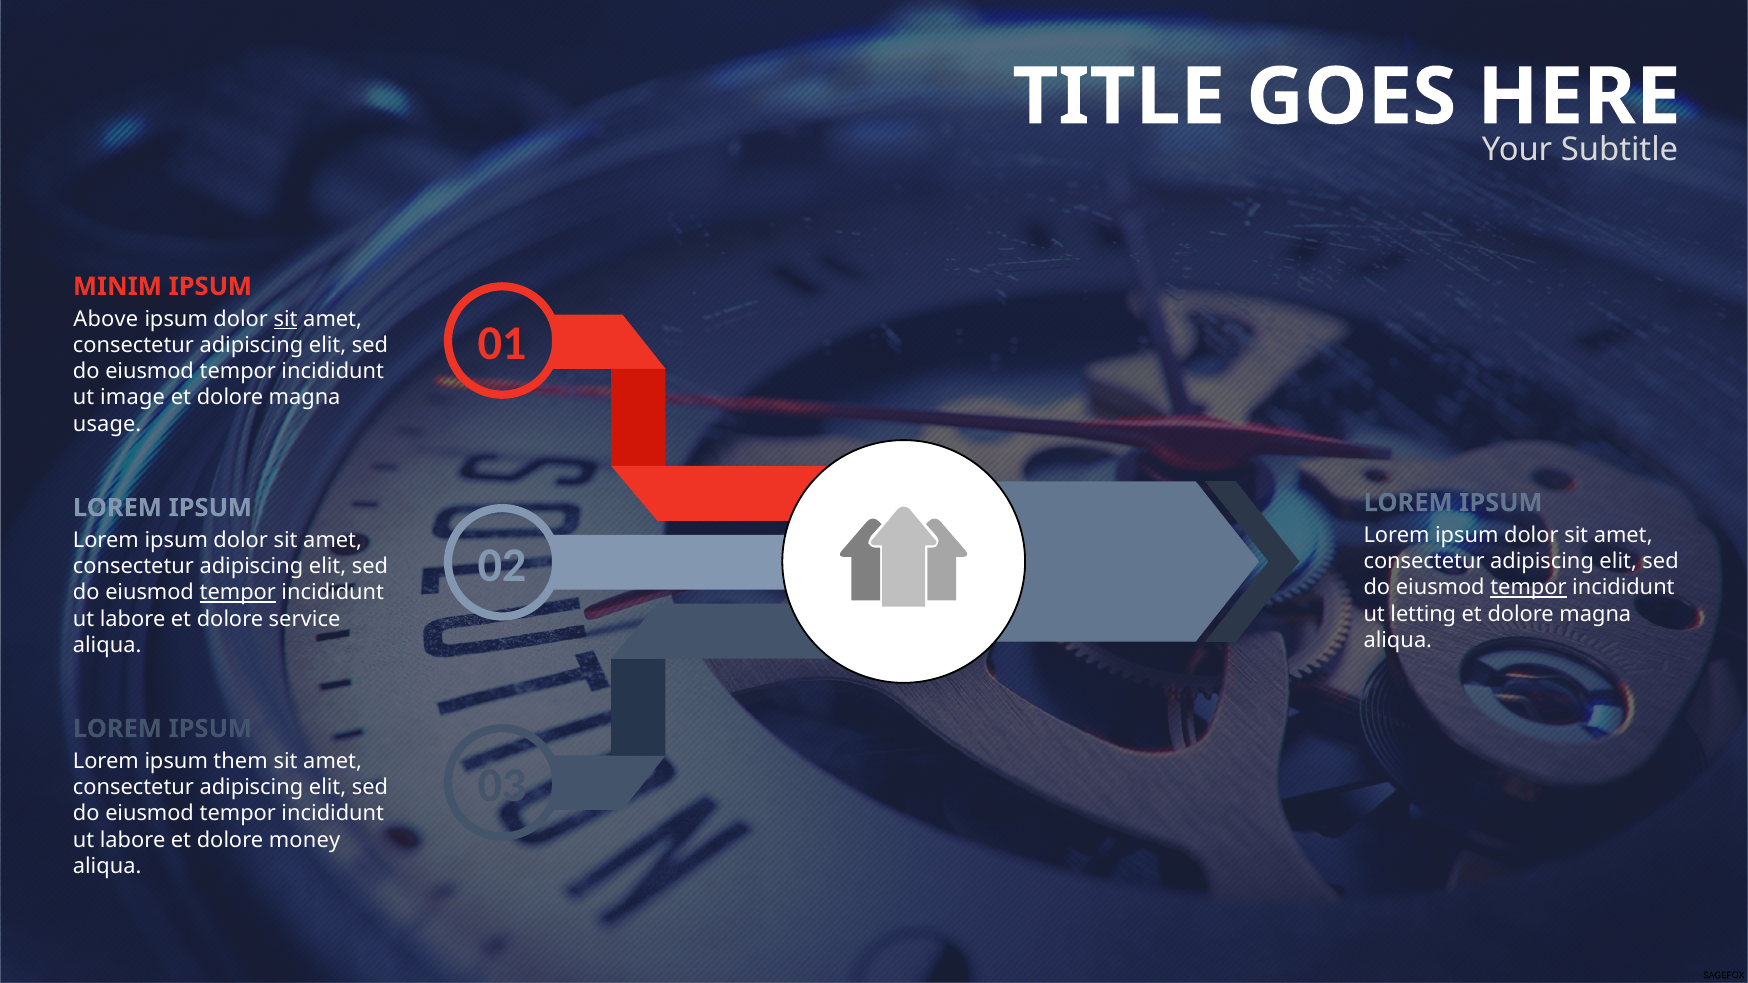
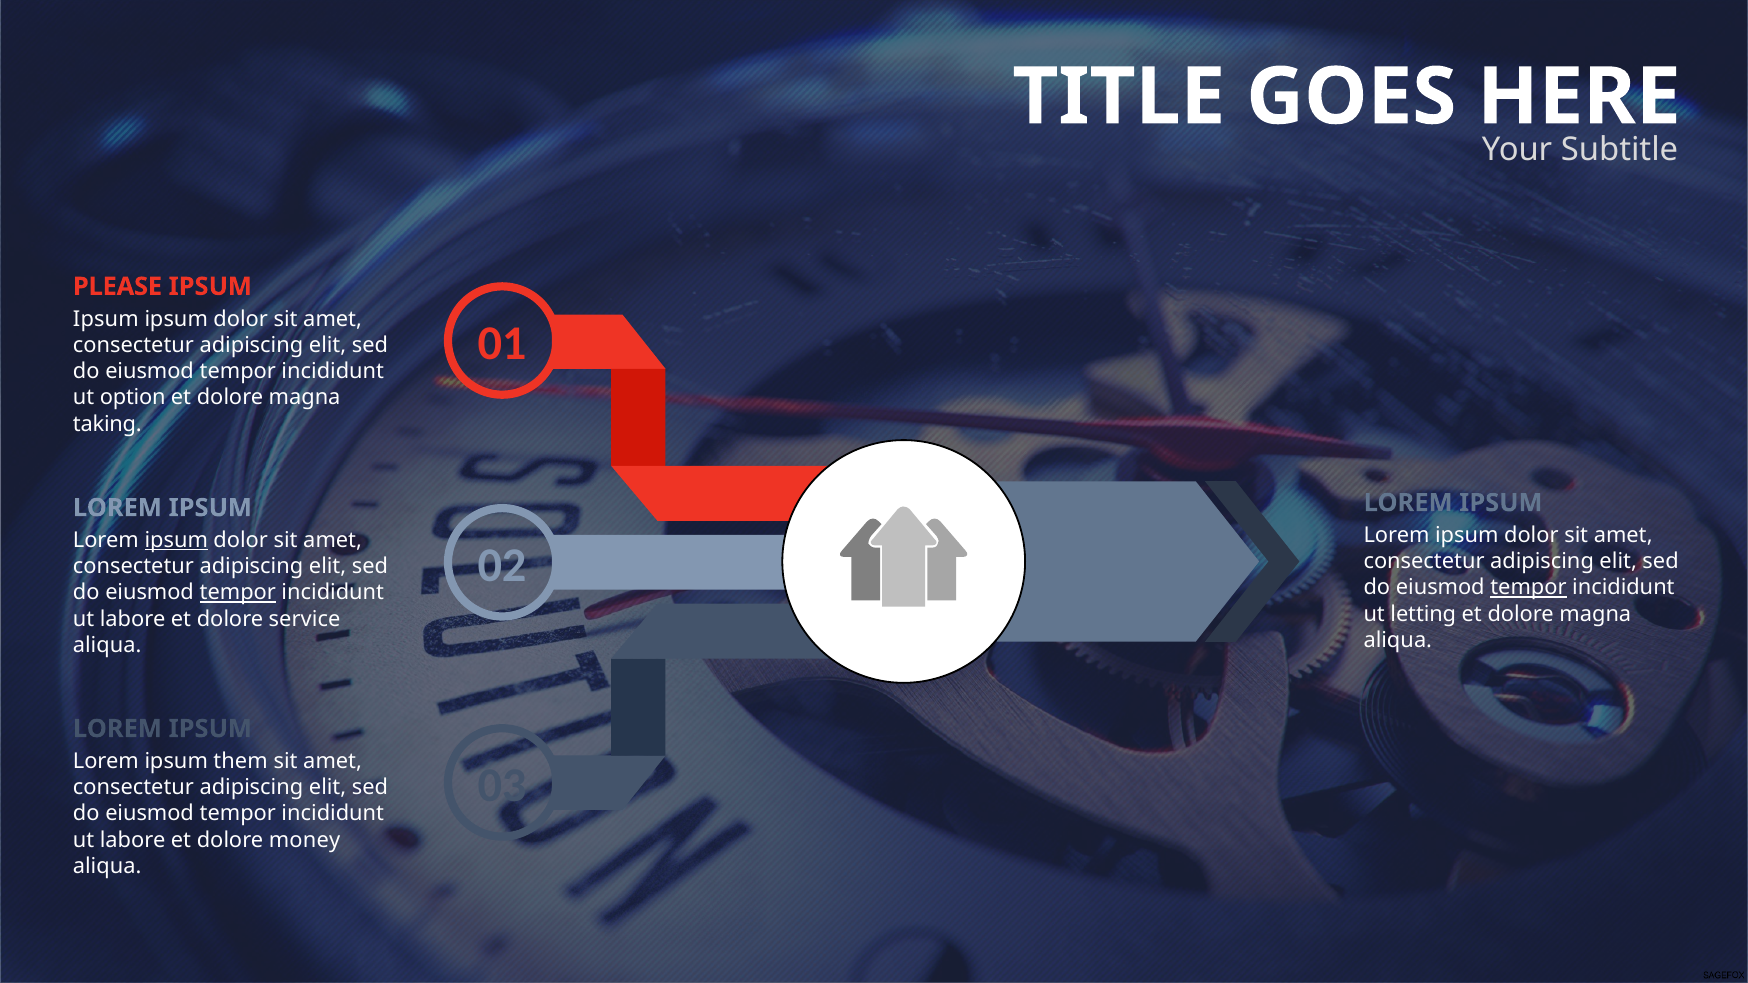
MINIM: MINIM -> PLEASE
Above at (106, 319): Above -> Ipsum
sit at (286, 319) underline: present -> none
image: image -> option
usage: usage -> taking
ipsum at (176, 540) underline: none -> present
